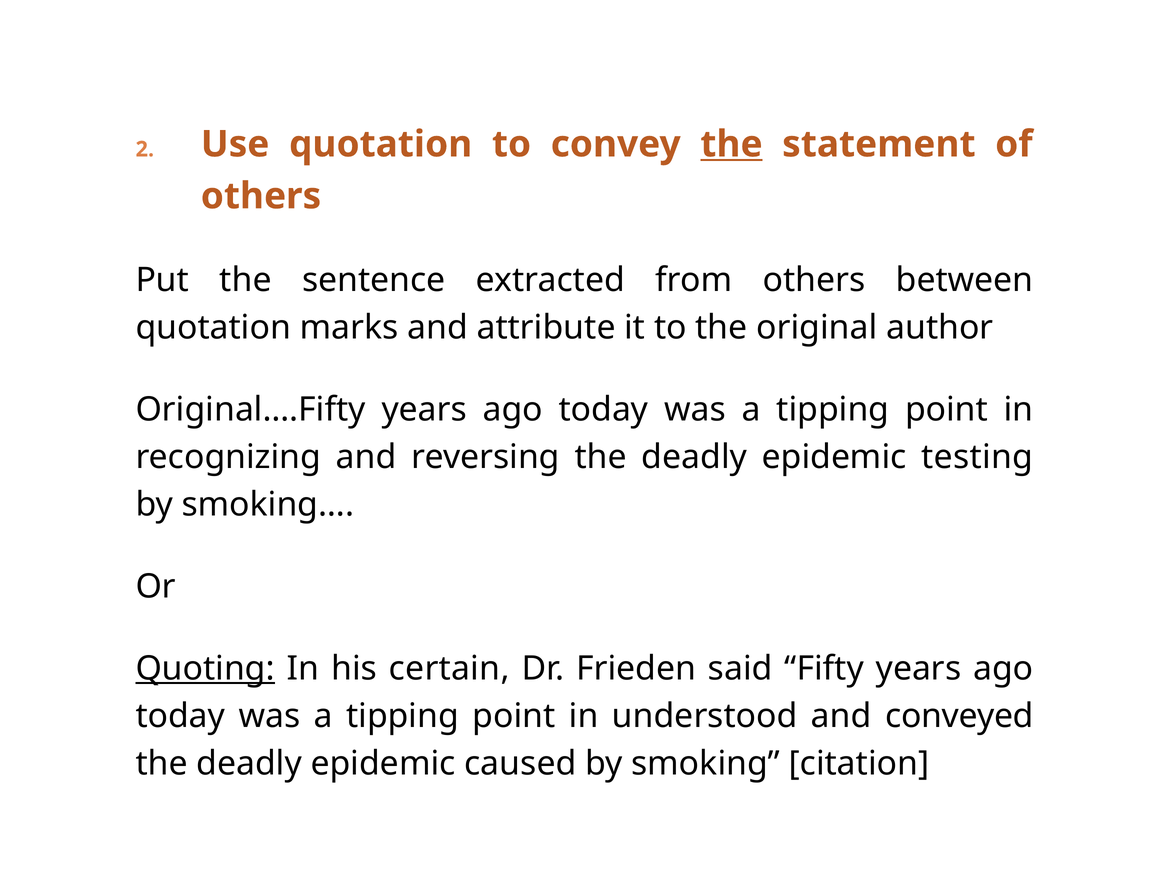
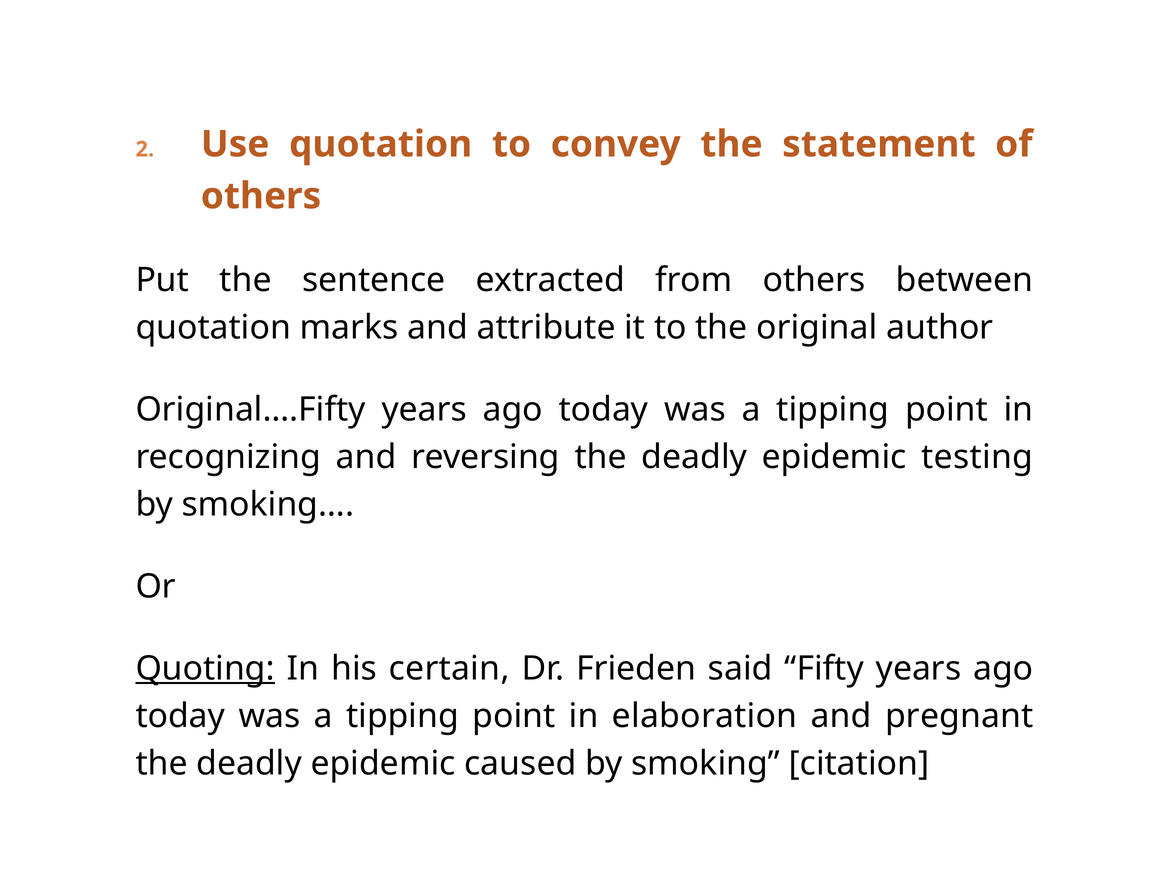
the at (731, 144) underline: present -> none
understood: understood -> elaboration
conveyed: conveyed -> pregnant
